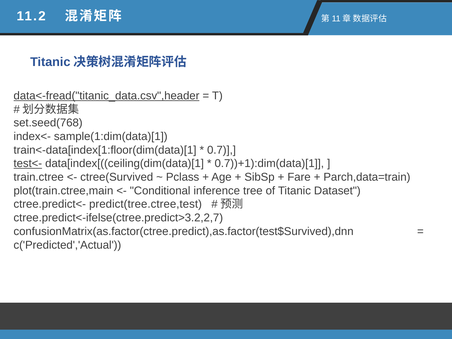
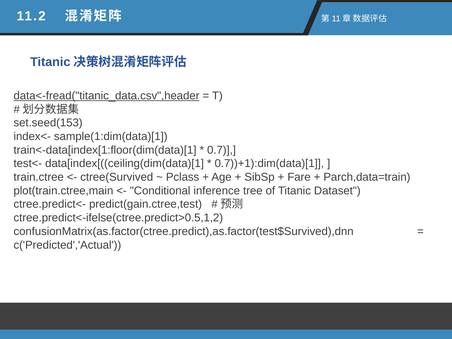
set.seed(768: set.seed(768 -> set.seed(153
test<- underline: present -> none
predict(tree.ctree,test: predict(tree.ctree,test -> predict(gain.ctree,test
ctree.predict<-ifelse(ctree.predict>3.2,2,7: ctree.predict<-ifelse(ctree.predict>3.2,2,7 -> ctree.predict<-ifelse(ctree.predict>0.5,1,2
